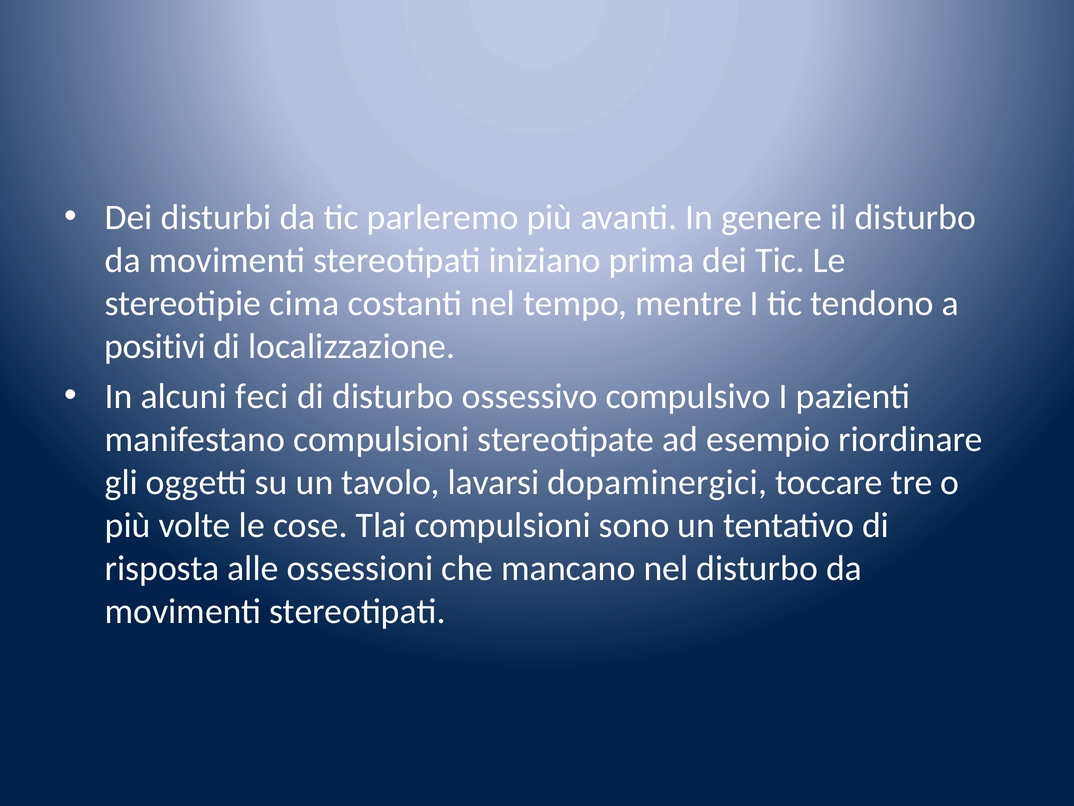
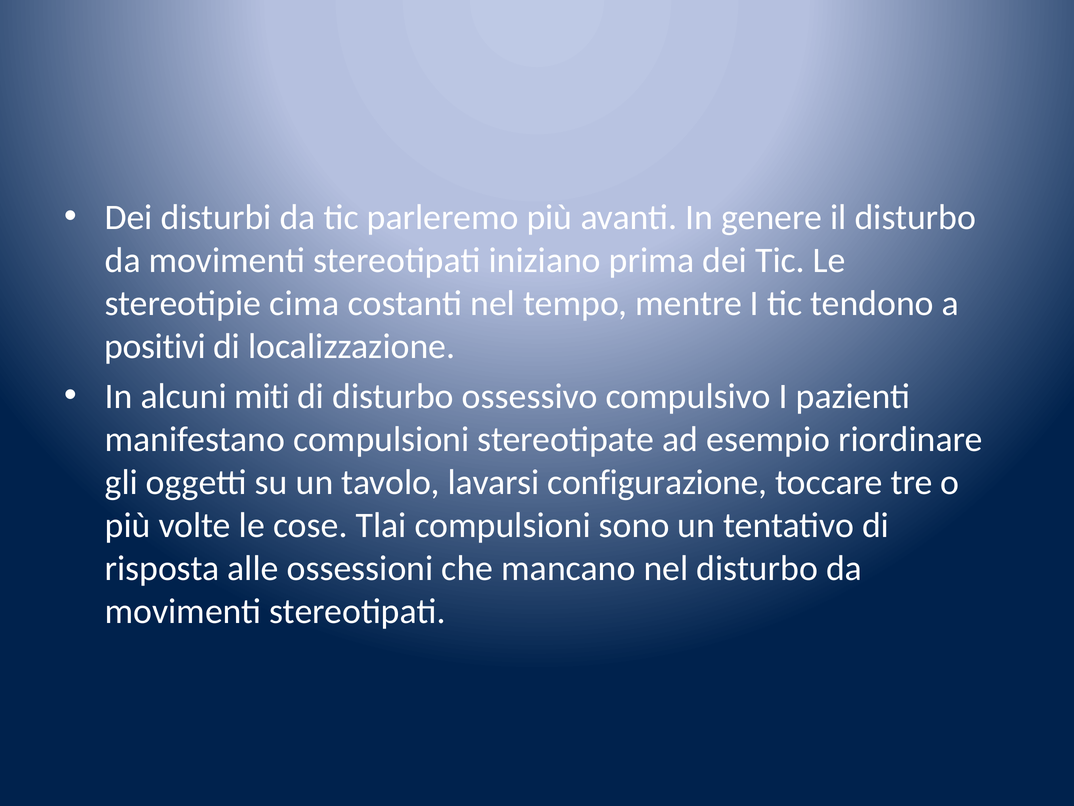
feci: feci -> miti
dopaminergici: dopaminergici -> configurazione
